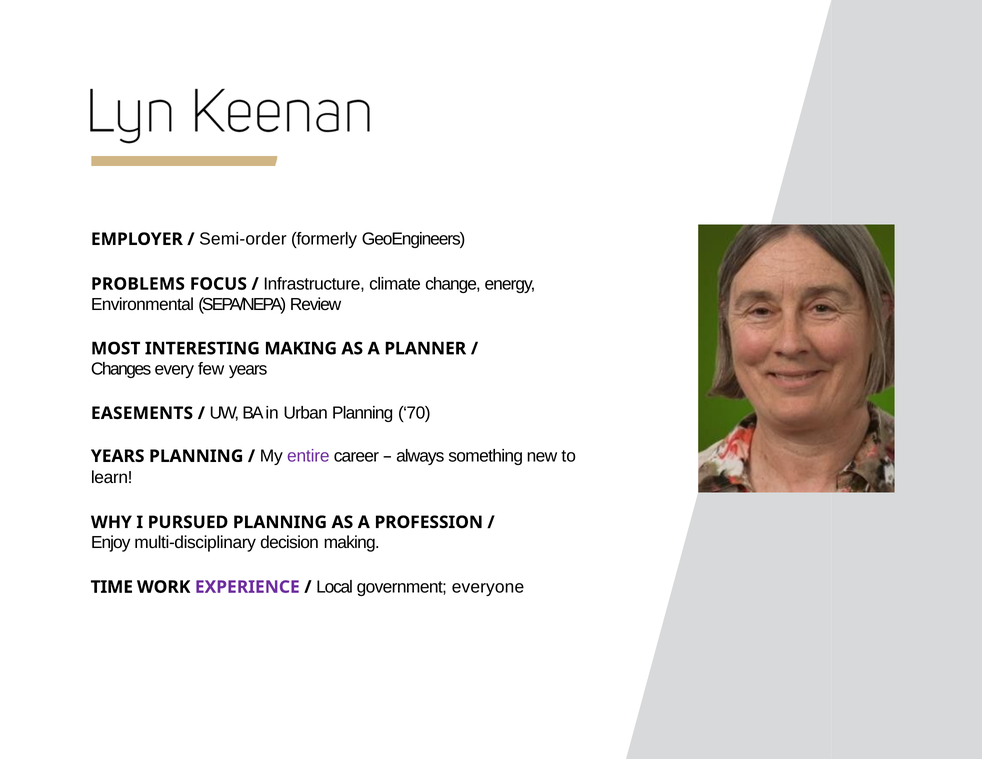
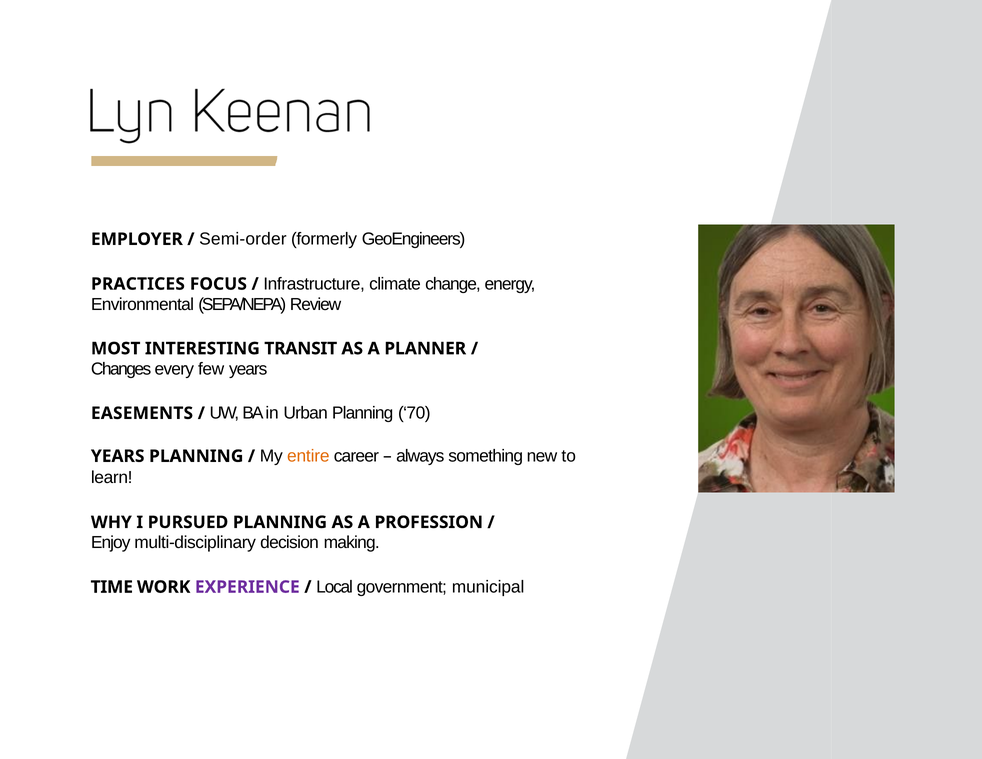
PROBLEMS: PROBLEMS -> PRACTICES
INTERESTING MAKING: MAKING -> TRANSIT
entire colour: purple -> orange
everyone: everyone -> municipal
